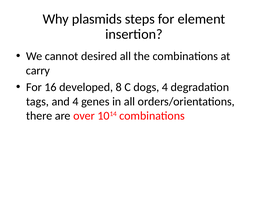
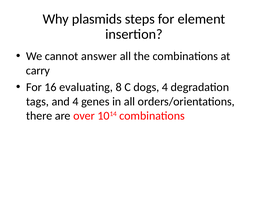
desired: desired -> answer
developed: developed -> evaluating
